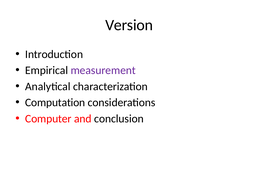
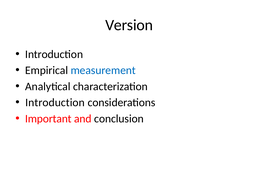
measurement colour: purple -> blue
Computation at (55, 102): Computation -> Introduction
Computer: Computer -> Important
